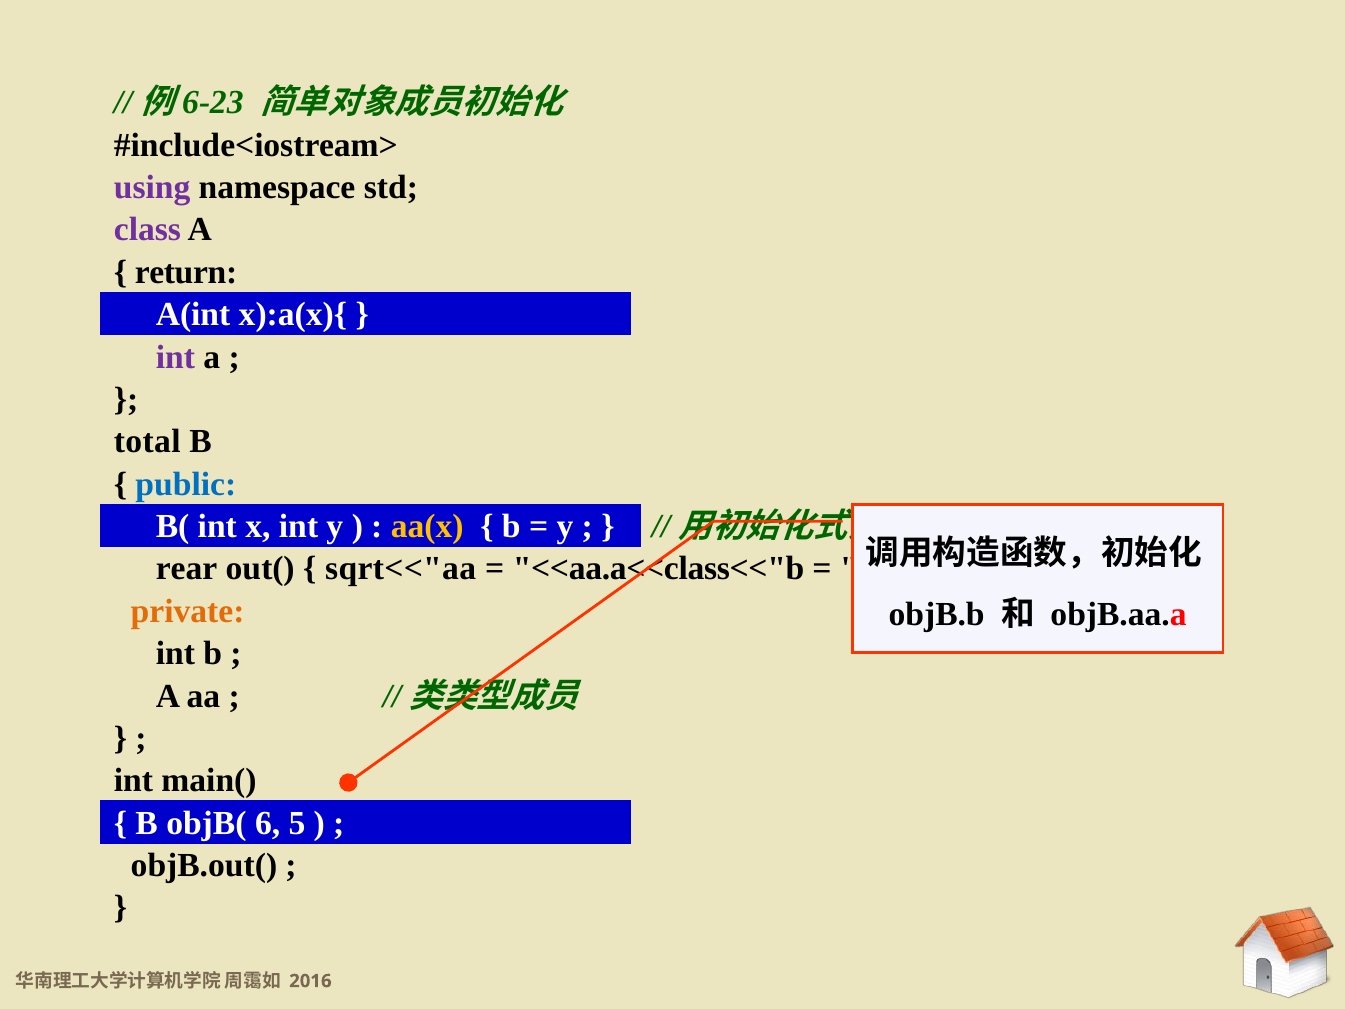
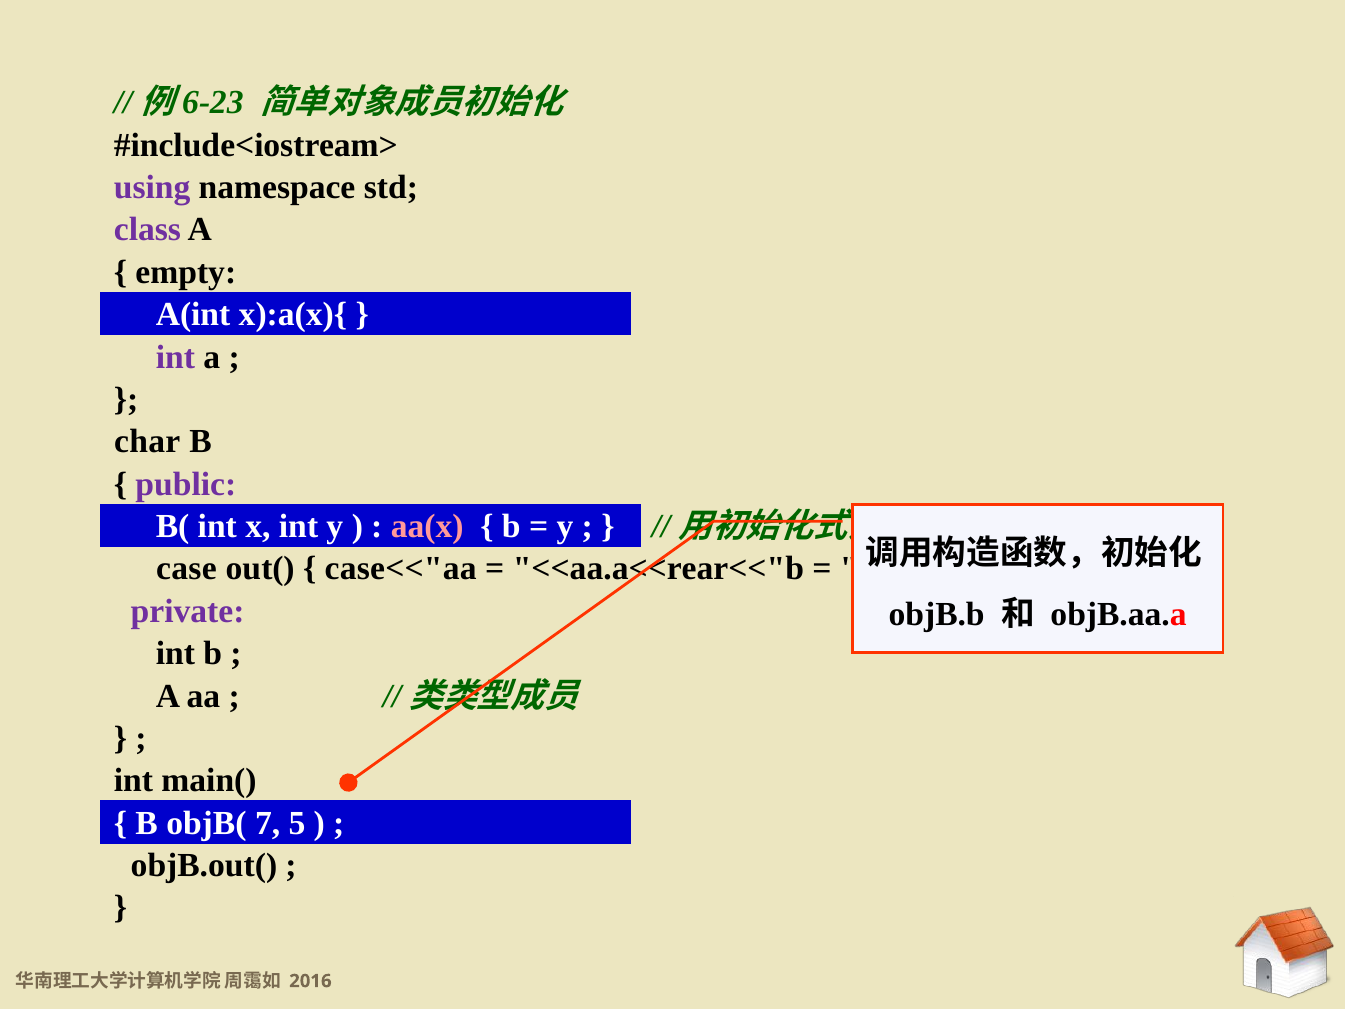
return: return -> empty
total: total -> char
public colour: blue -> purple
aa(x colour: yellow -> pink
rear: rear -> case
sqrt<<"aa: sqrt<<"aa -> case<<"aa
<<aa.a<<class<<"b: <<aa.a<<class<<"b -> <<aa.a<<rear<<"b
private colour: orange -> purple
6: 6 -> 7
